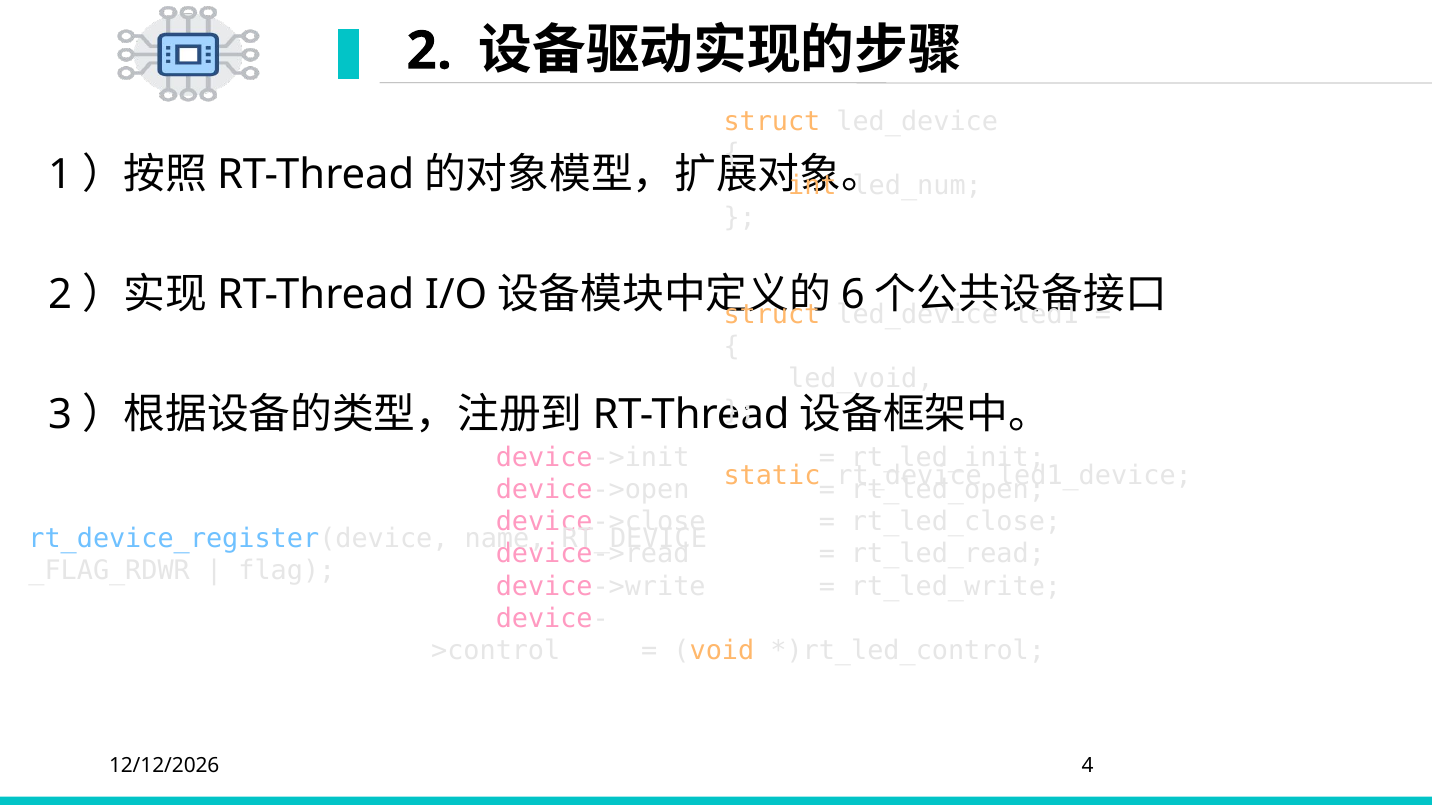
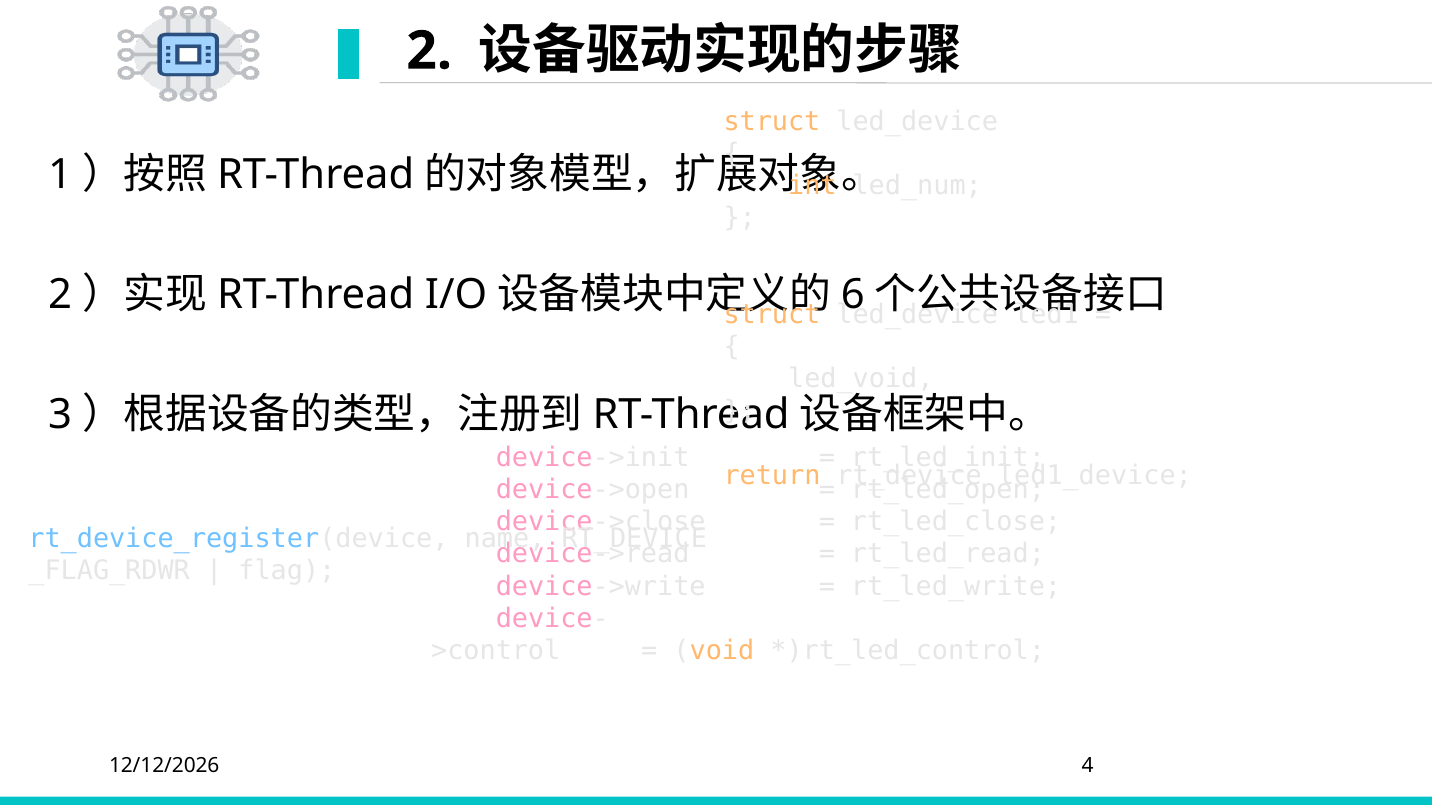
static: static -> return
